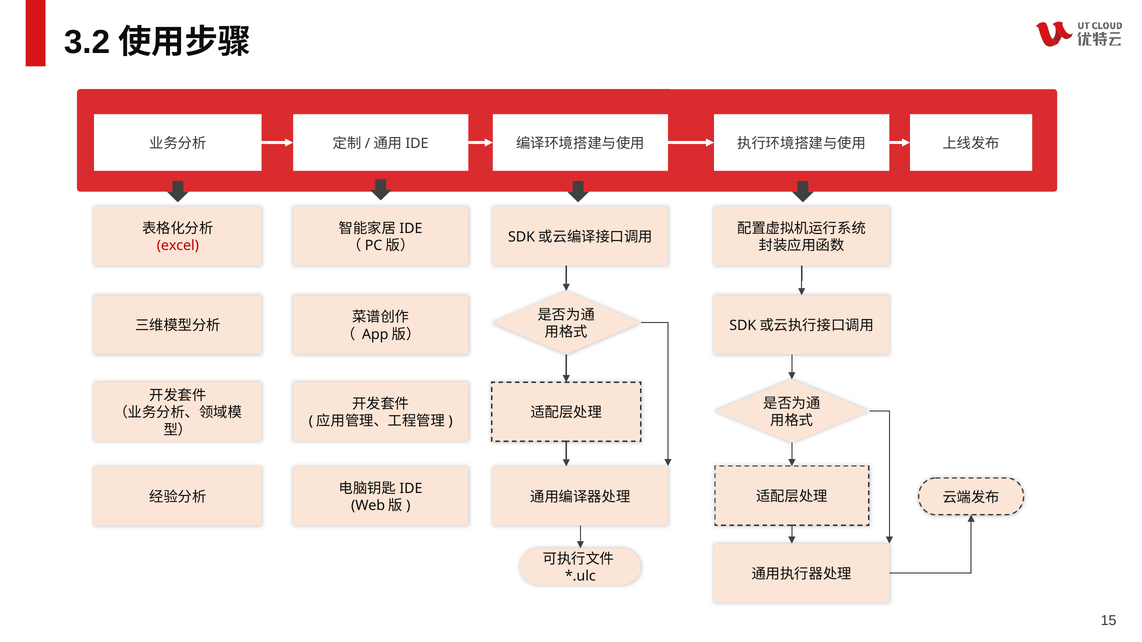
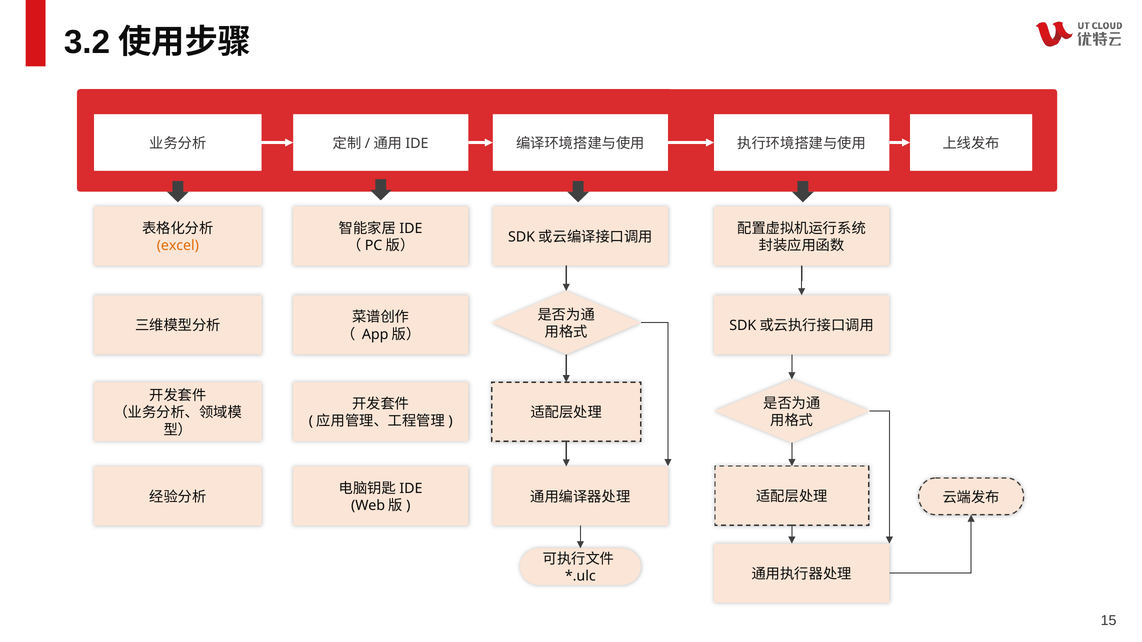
excel colour: red -> orange
